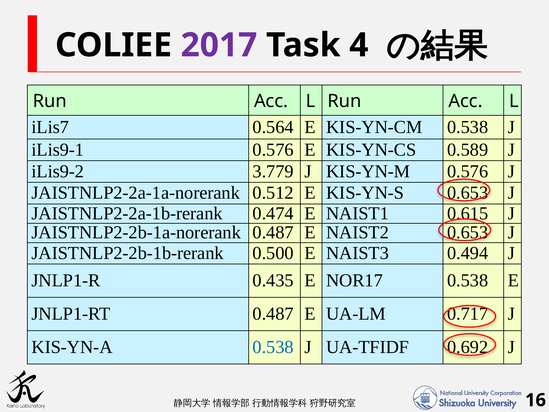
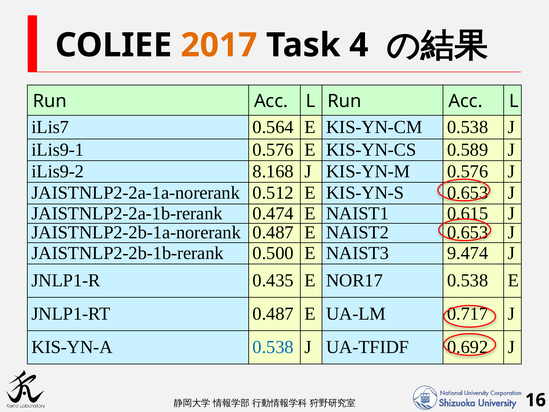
2017 colour: purple -> orange
3.779: 3.779 -> 8.168
0.494: 0.494 -> 9.474
